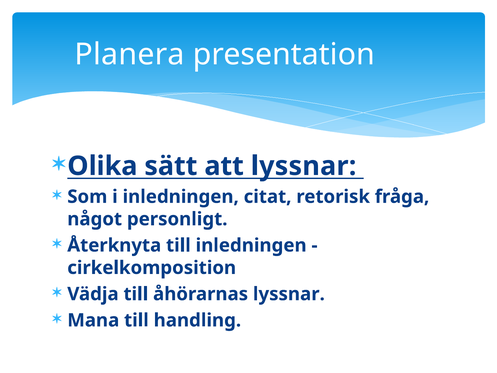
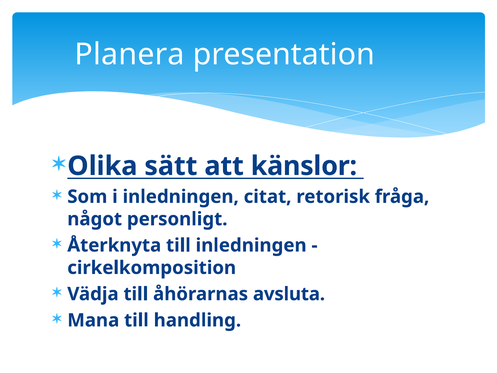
att lyssnar: lyssnar -> känslor
åhörarnas lyssnar: lyssnar -> avsluta
